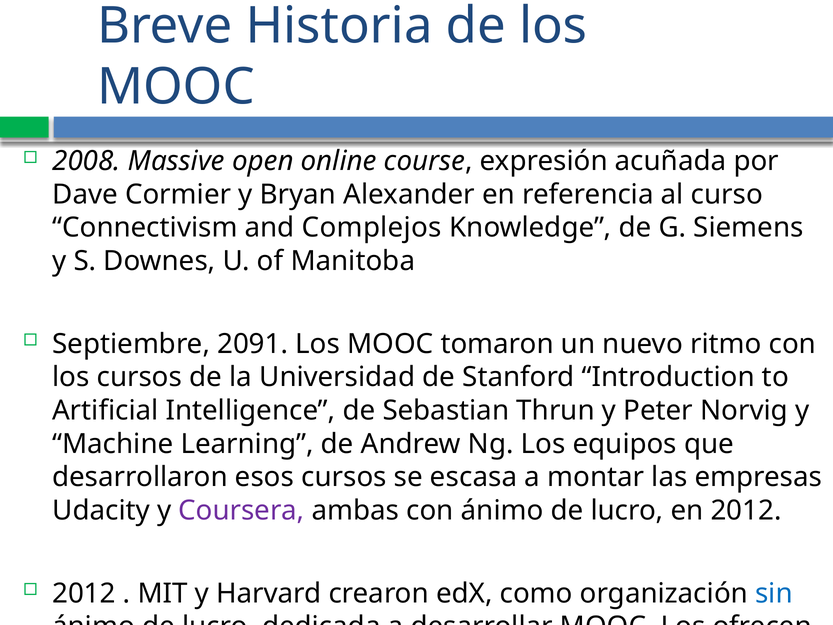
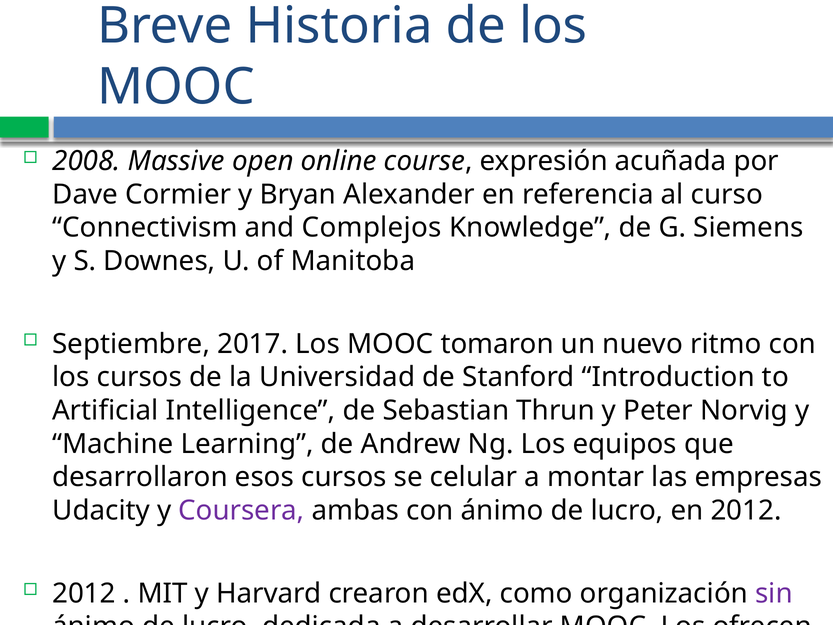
2091: 2091 -> 2017
escasa: escasa -> celular
sin colour: blue -> purple
